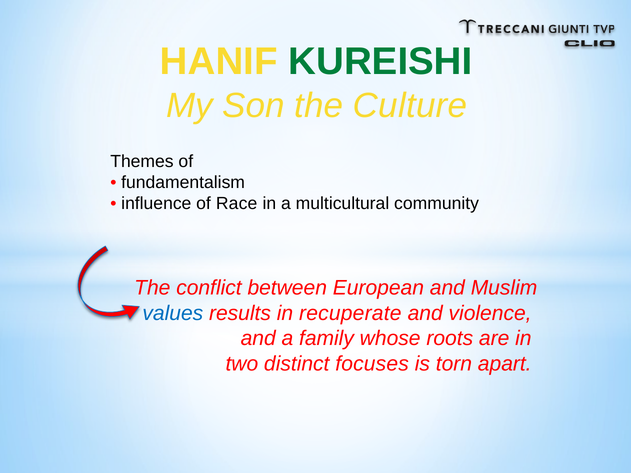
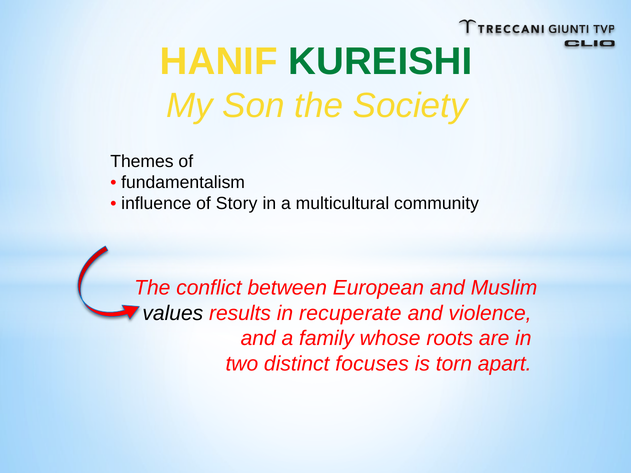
Culture: Culture -> Society
Race: Race -> Story
values colour: blue -> black
